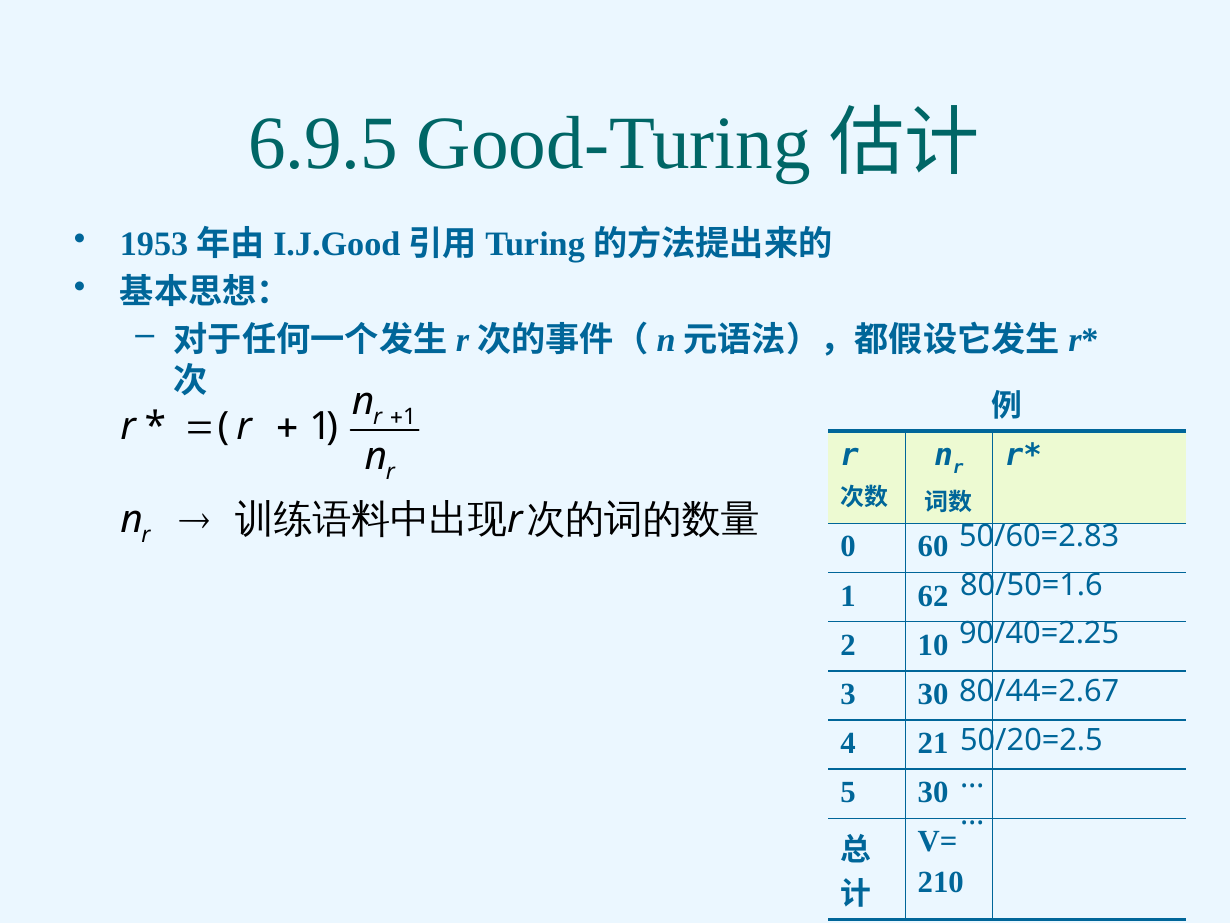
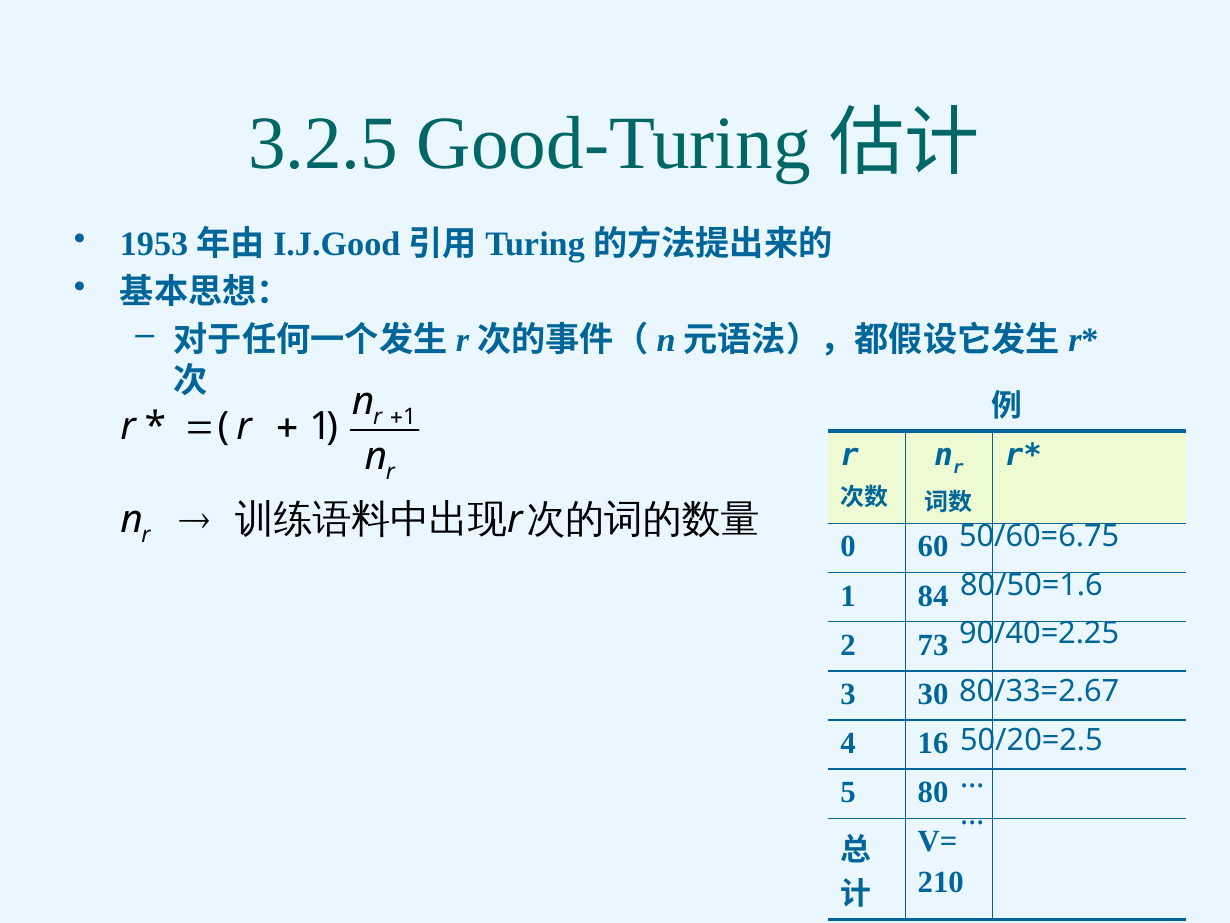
6.9.5: 6.9.5 -> 3.2.5
50/60=2.83: 50/60=2.83 -> 50/60=6.75
62: 62 -> 84
10: 10 -> 73
80/44=2.67: 80/44=2.67 -> 80/33=2.67
21: 21 -> 16
5 30: 30 -> 80
